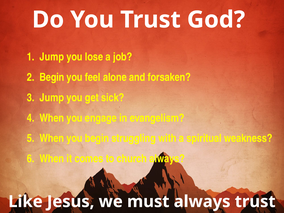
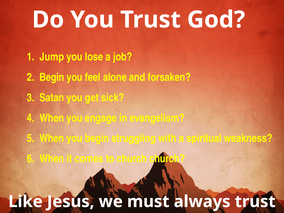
3 Jump: Jump -> Satan
church always: always -> church
